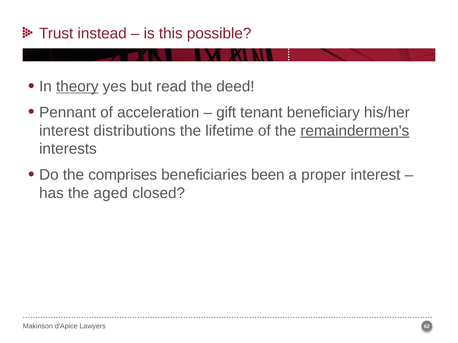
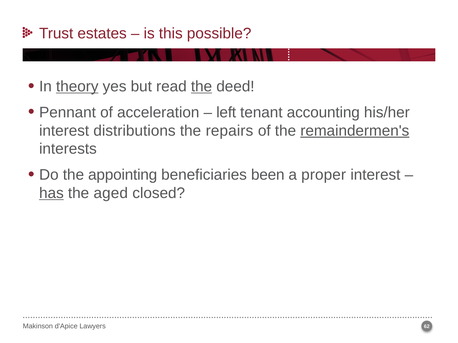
instead: instead -> estates
the at (202, 87) underline: none -> present
gift: gift -> left
beneficiary: beneficiary -> accounting
lifetime: lifetime -> repairs
comprises: comprises -> appointing
has underline: none -> present
